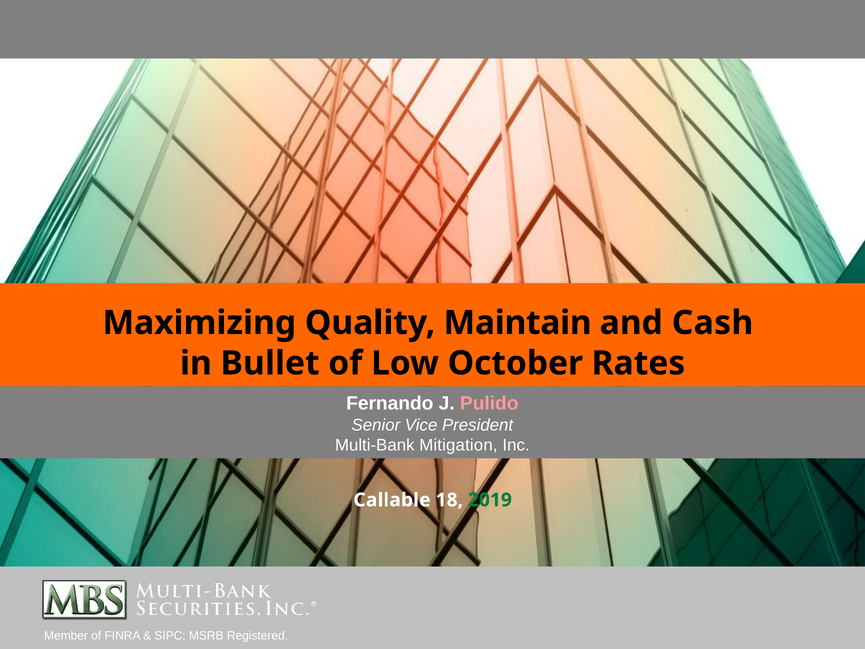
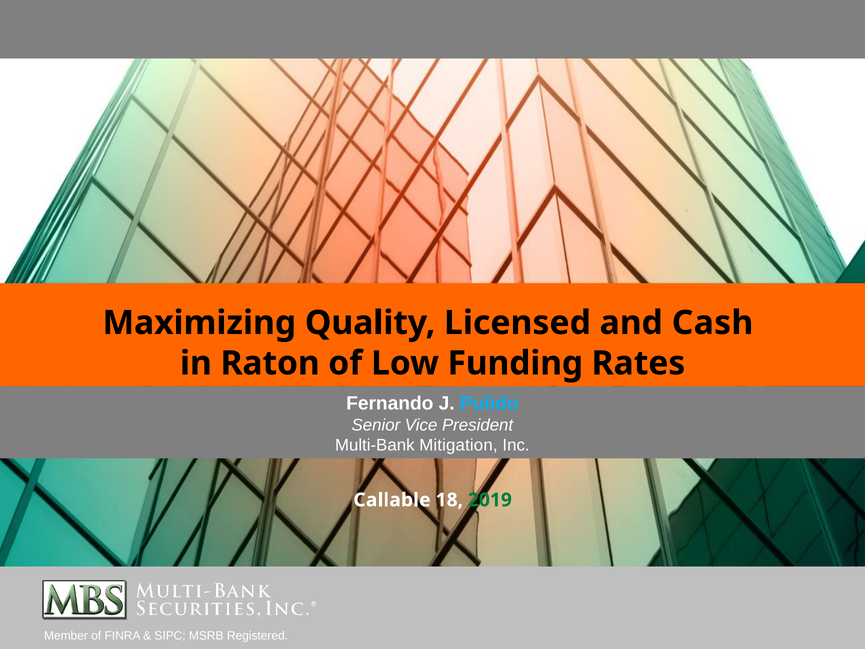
Maintain: Maintain -> Licensed
Bullet: Bullet -> Raton
October: October -> Funding
Pulido colour: pink -> light blue
